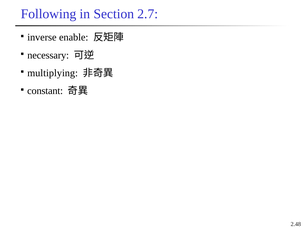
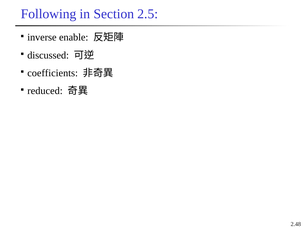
2.7: 2.7 -> 2.5
necessary: necessary -> discussed
multiplying: multiplying -> coefficients
constant: constant -> reduced
